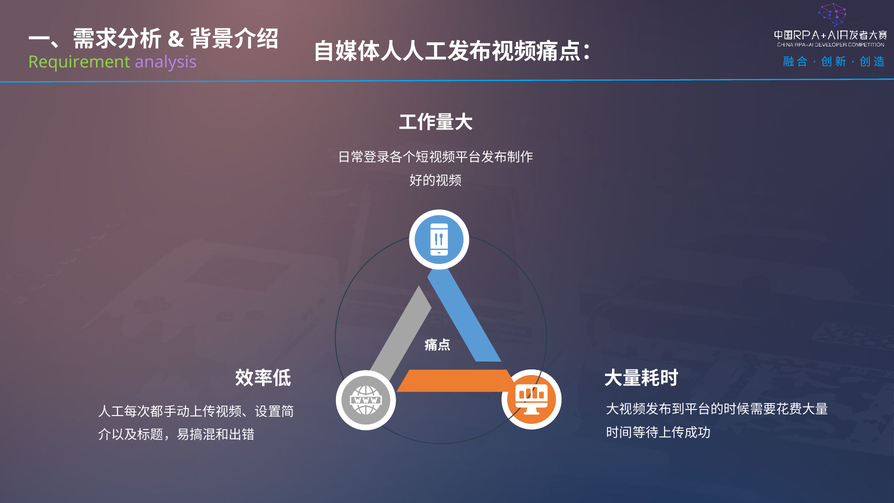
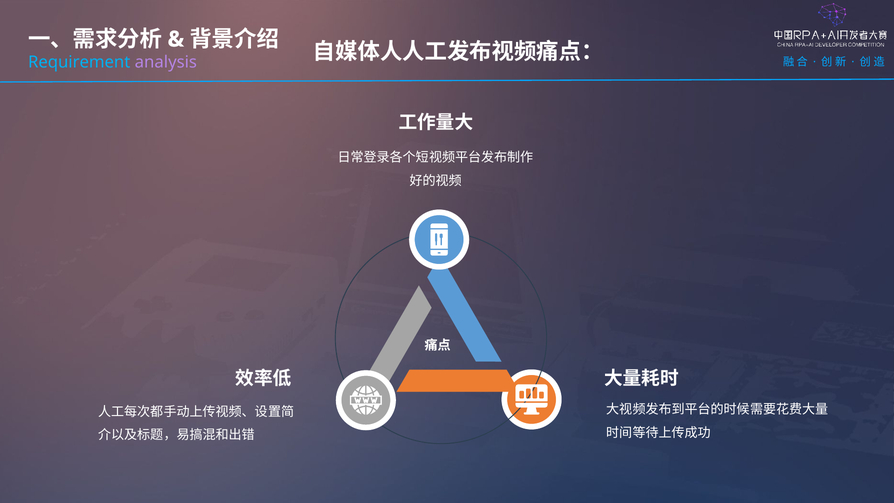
Requirement colour: light green -> light blue
